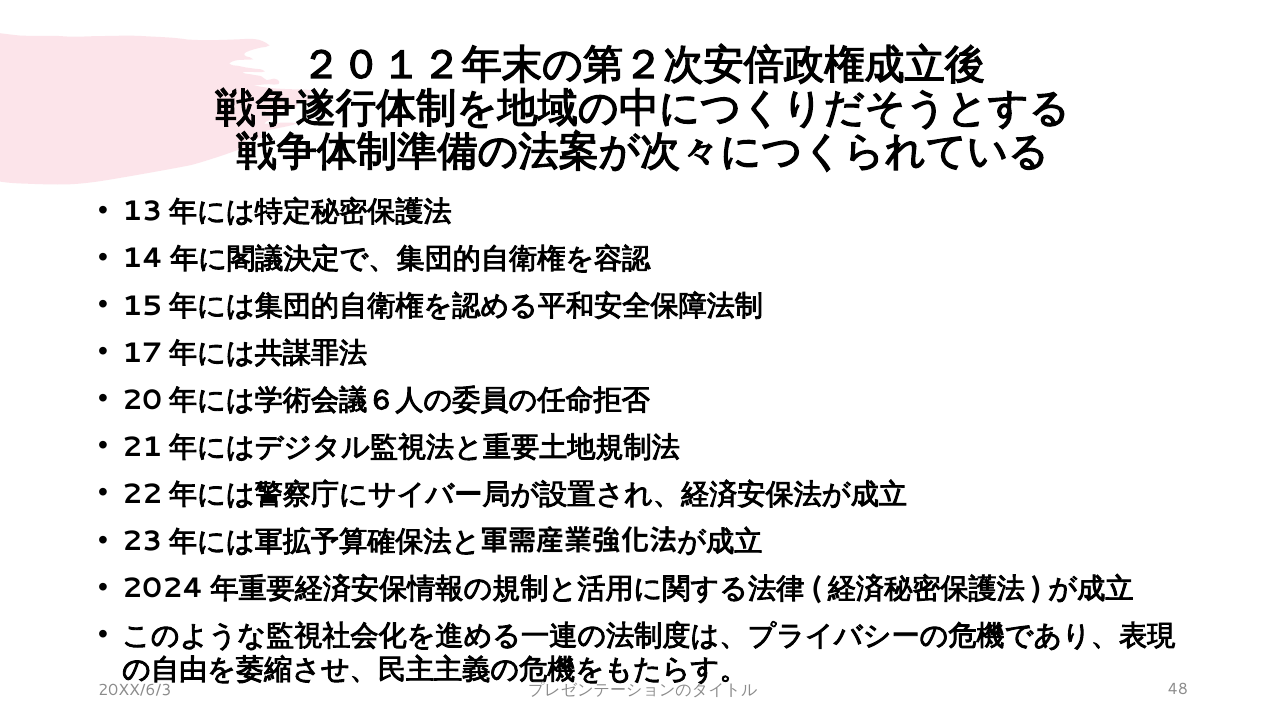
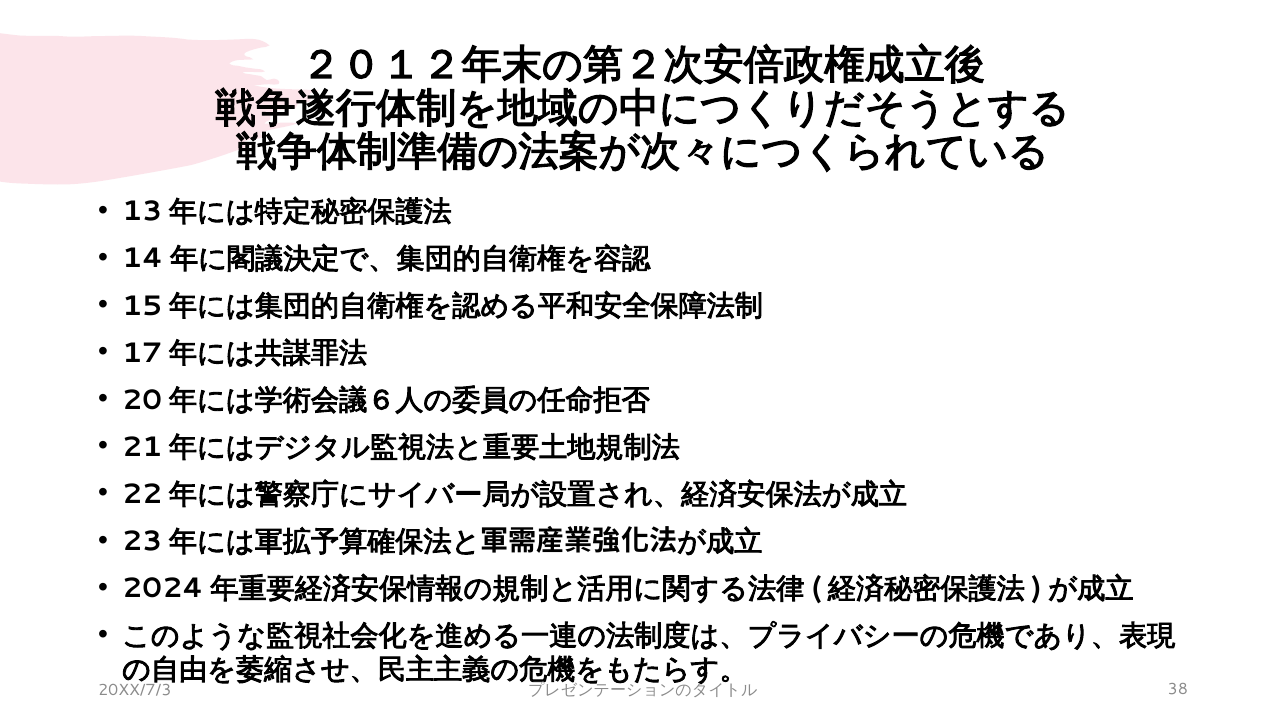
20XX/6/3: 20XX/6/3 -> 20XX/7/3
48: 48 -> 38
